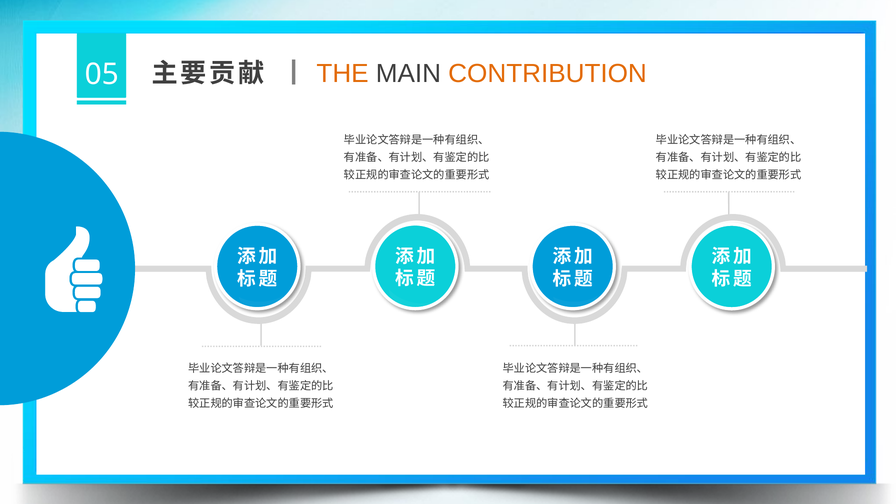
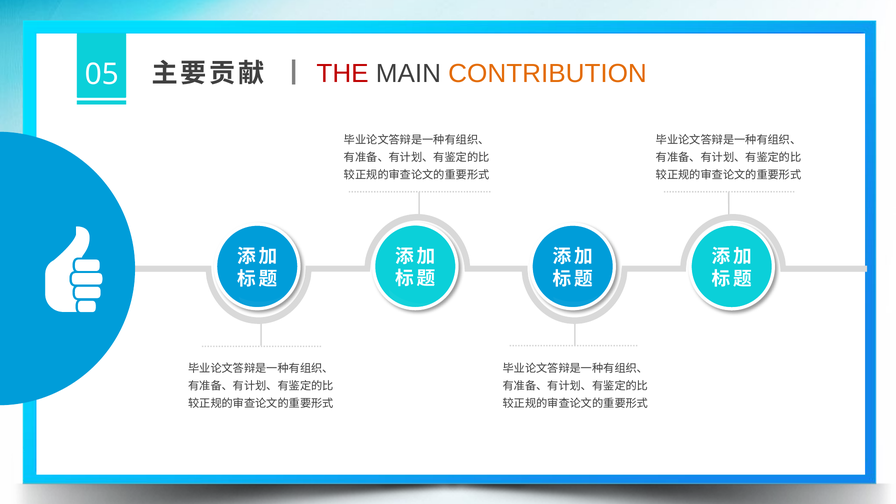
THE colour: orange -> red
